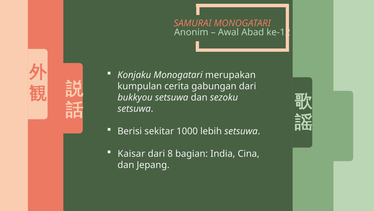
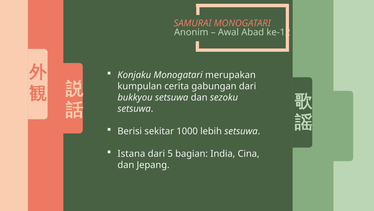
Kaisar: Kaisar -> Istana
8: 8 -> 5
